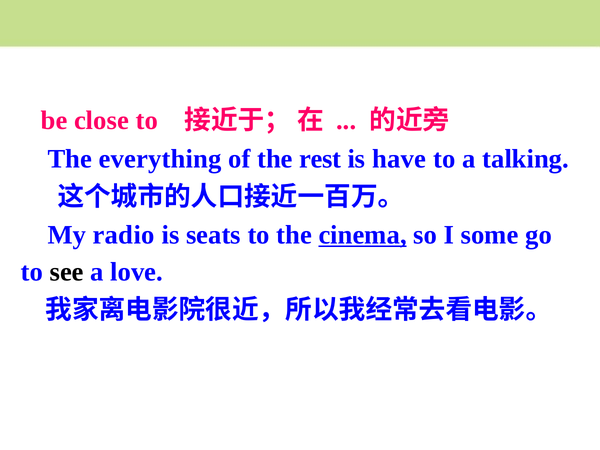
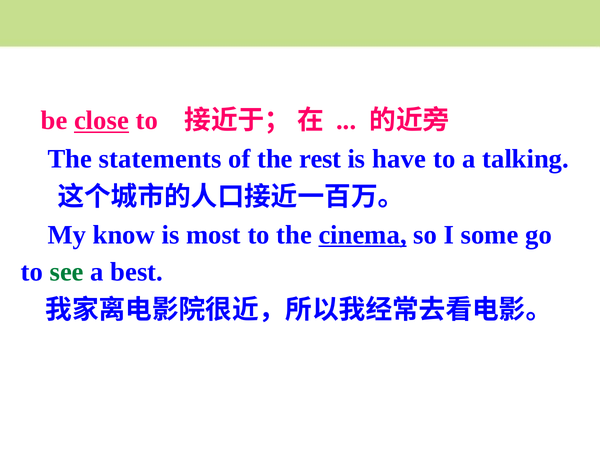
close underline: none -> present
everything: everything -> statements
radio: radio -> know
seats: seats -> most
see colour: black -> green
love: love -> best
